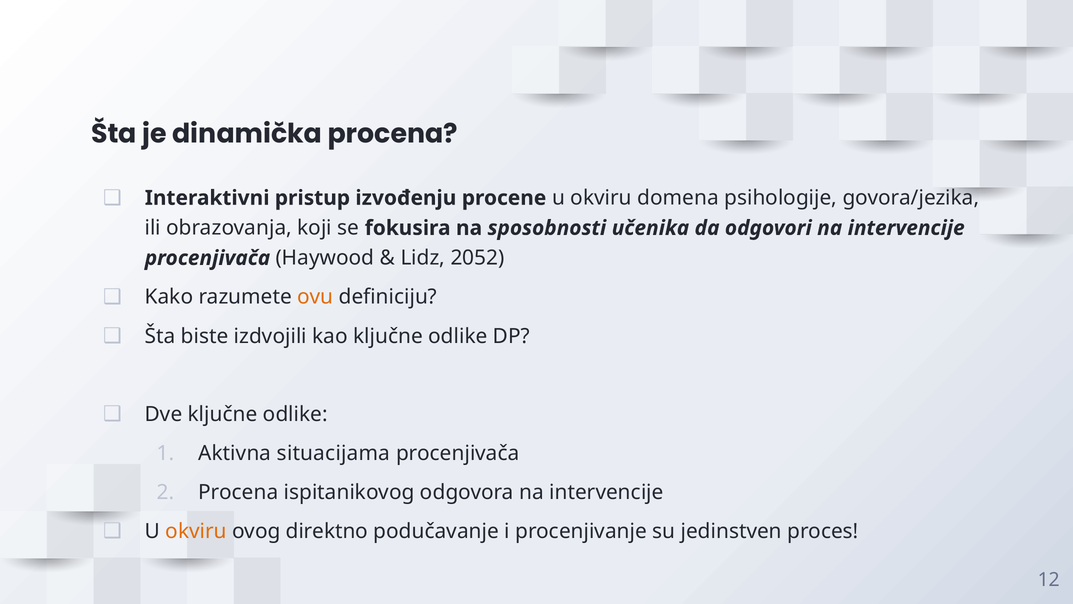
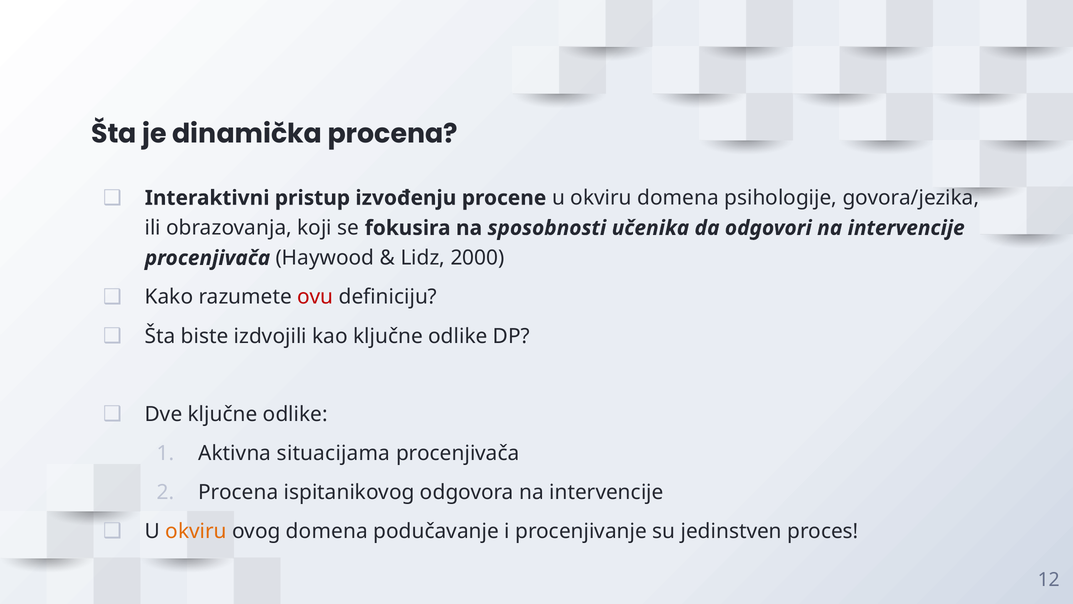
2052: 2052 -> 2000
ovu colour: orange -> red
ovog direktno: direktno -> domena
